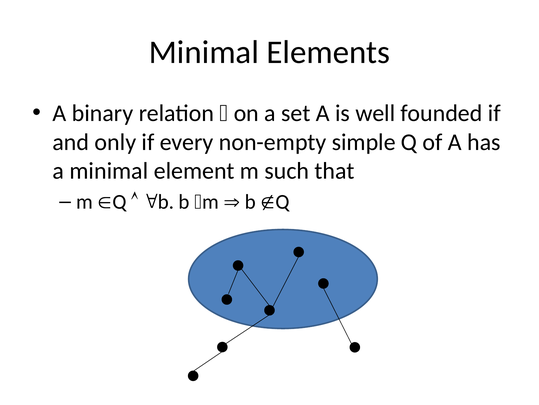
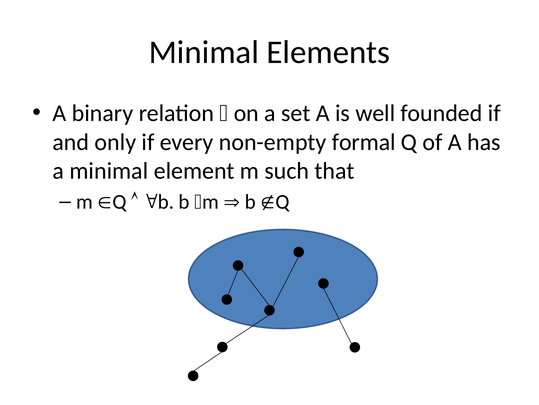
simple: simple -> formal
